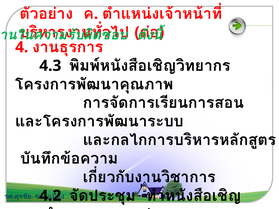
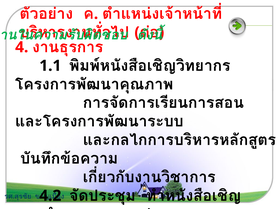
4.3: 4.3 -> 1.1
